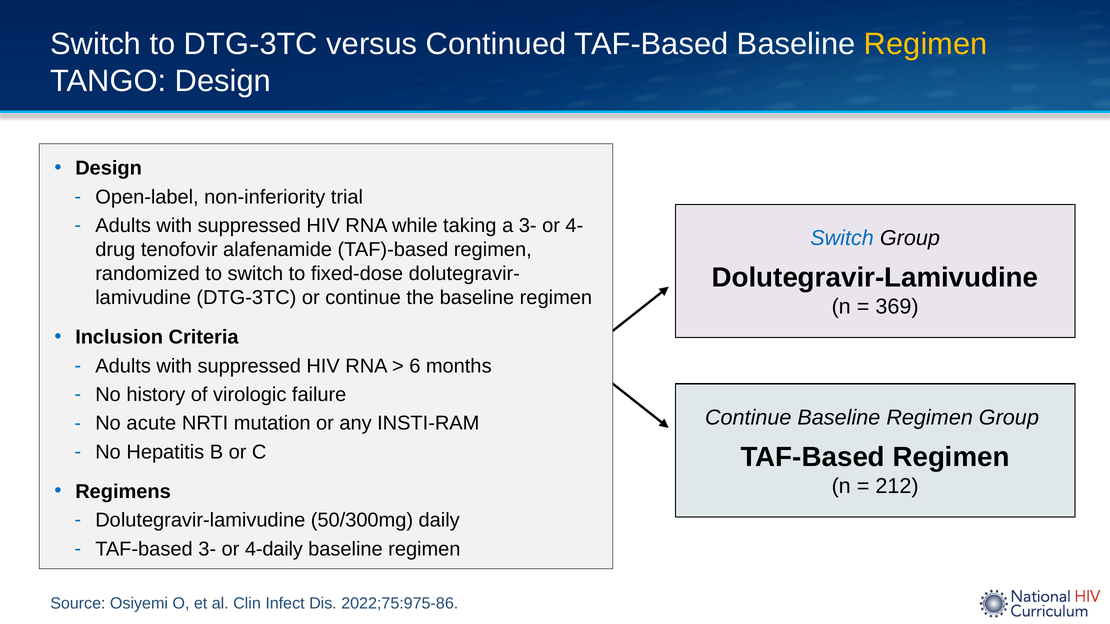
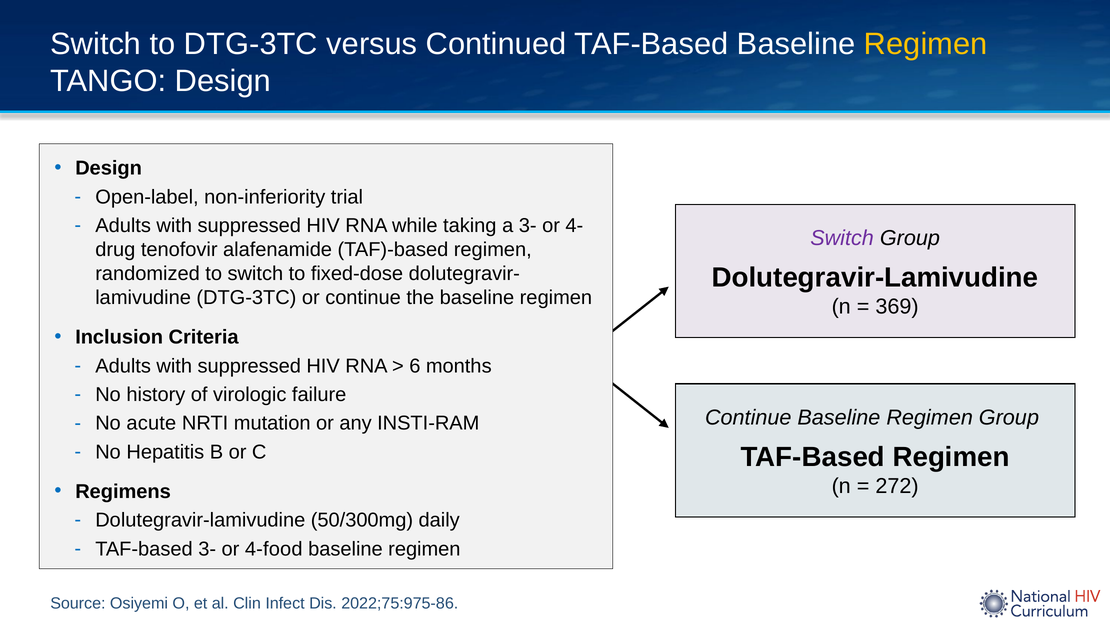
Switch at (842, 238) colour: blue -> purple
212: 212 -> 272
4-daily: 4-daily -> 4-food
